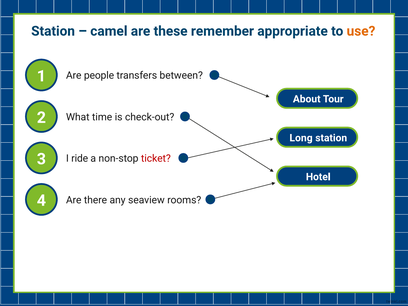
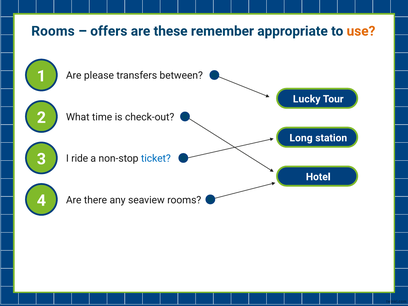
Station at (53, 31): Station -> Rooms
camel: camel -> offers
people: people -> please
About: About -> Lucky
ticket colour: red -> blue
